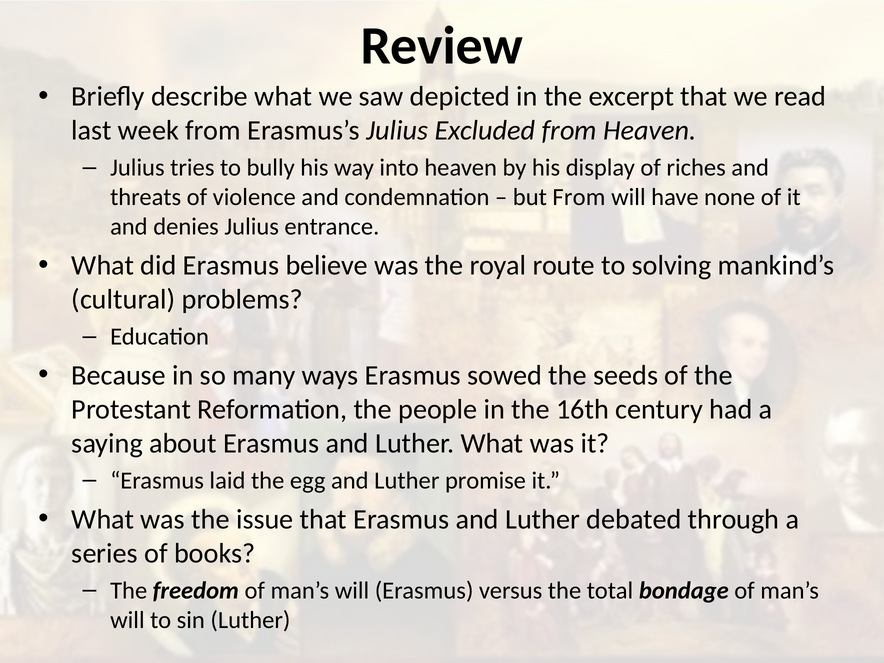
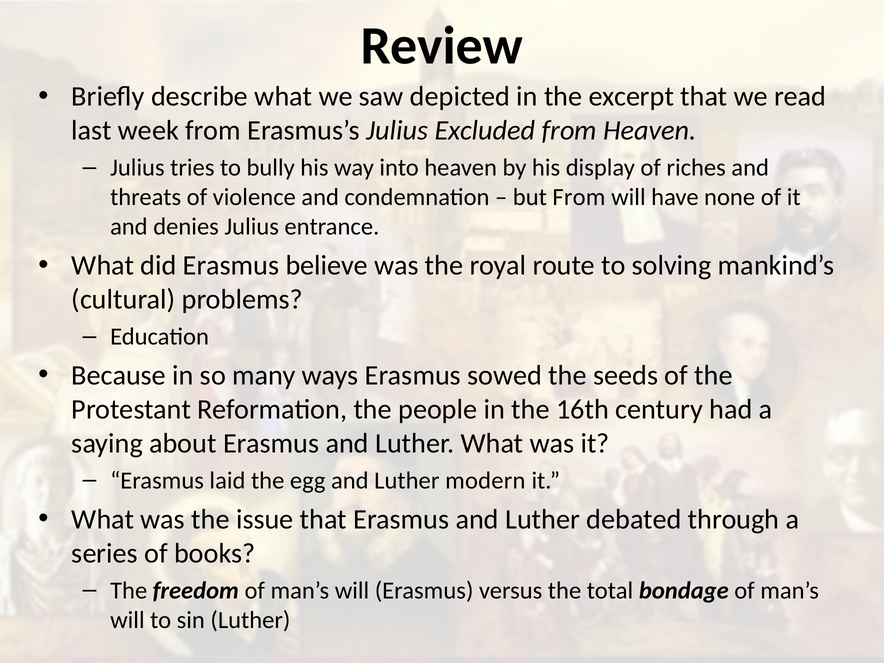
promise: promise -> modern
